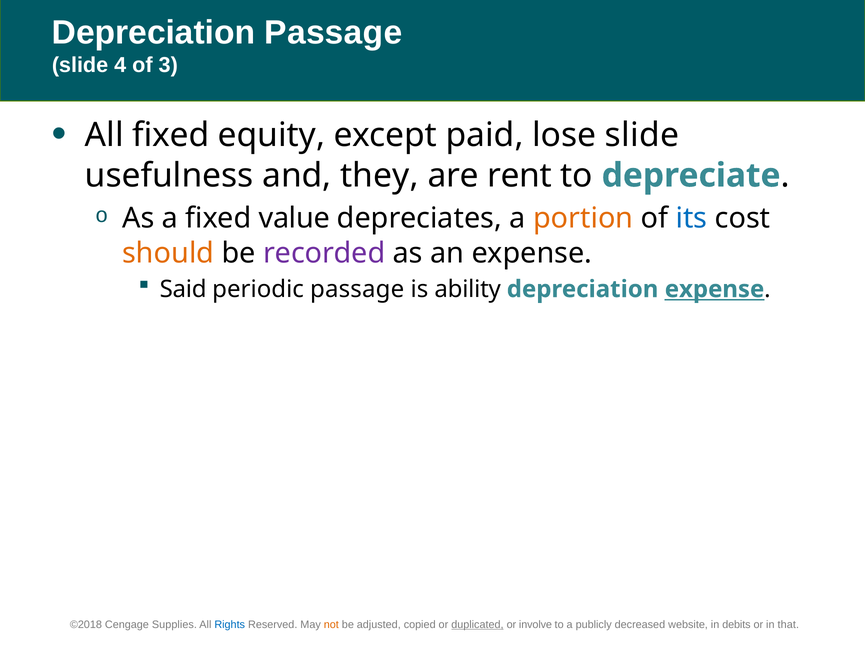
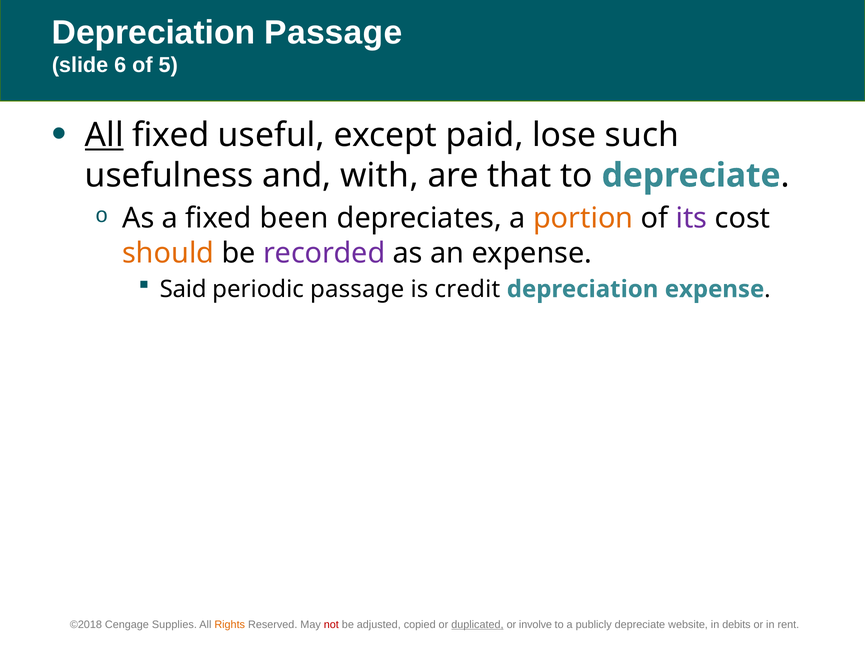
4: 4 -> 6
3: 3 -> 5
All at (104, 135) underline: none -> present
equity: equity -> useful
lose slide: slide -> such
they: they -> with
rent: rent -> that
value: value -> been
its colour: blue -> purple
ability: ability -> credit
expense at (715, 289) underline: present -> none
Rights colour: blue -> orange
not colour: orange -> red
publicly decreased: decreased -> depreciate
that: that -> rent
